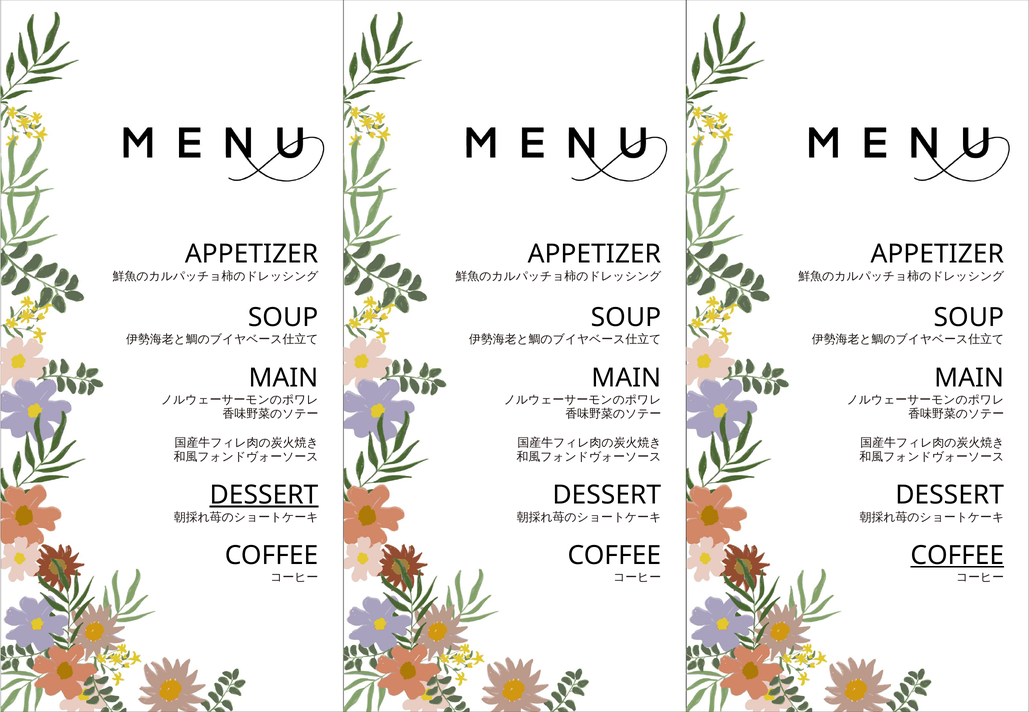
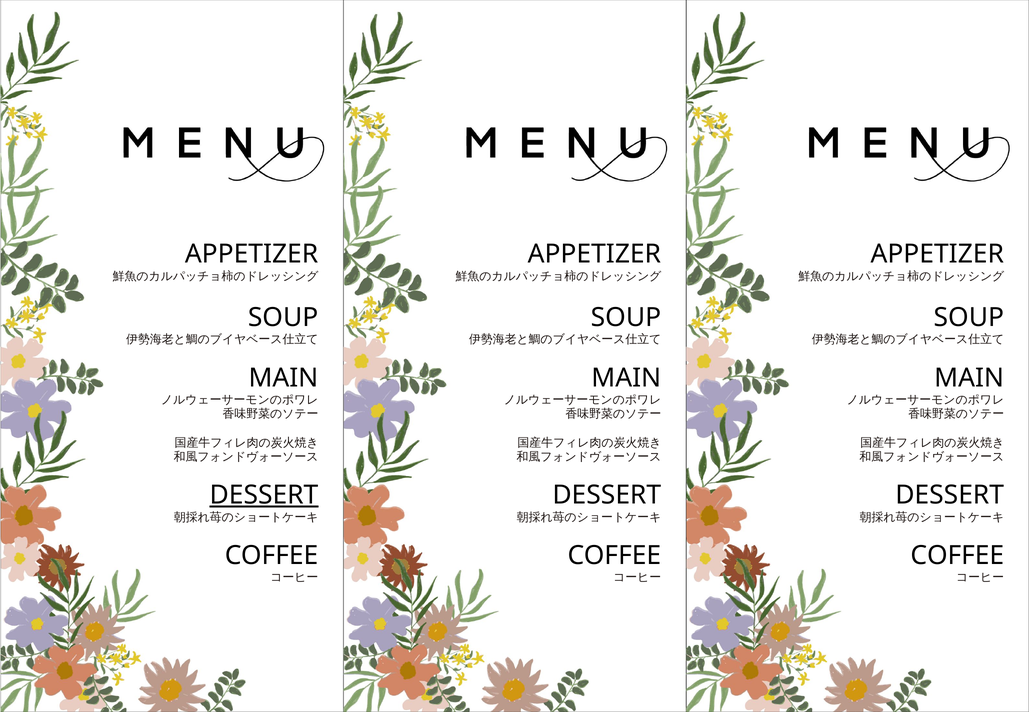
COFFEE at (957, 556) underline: present -> none
